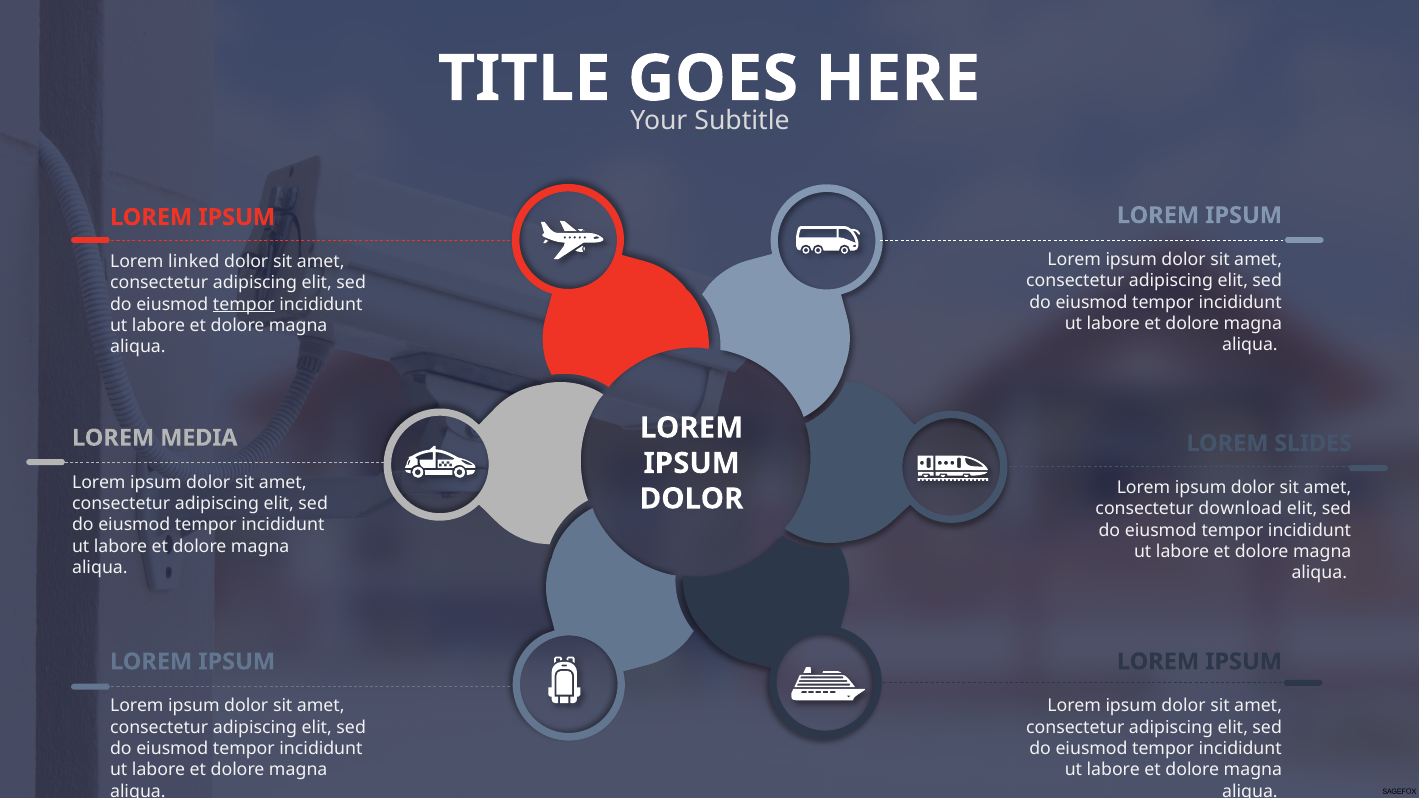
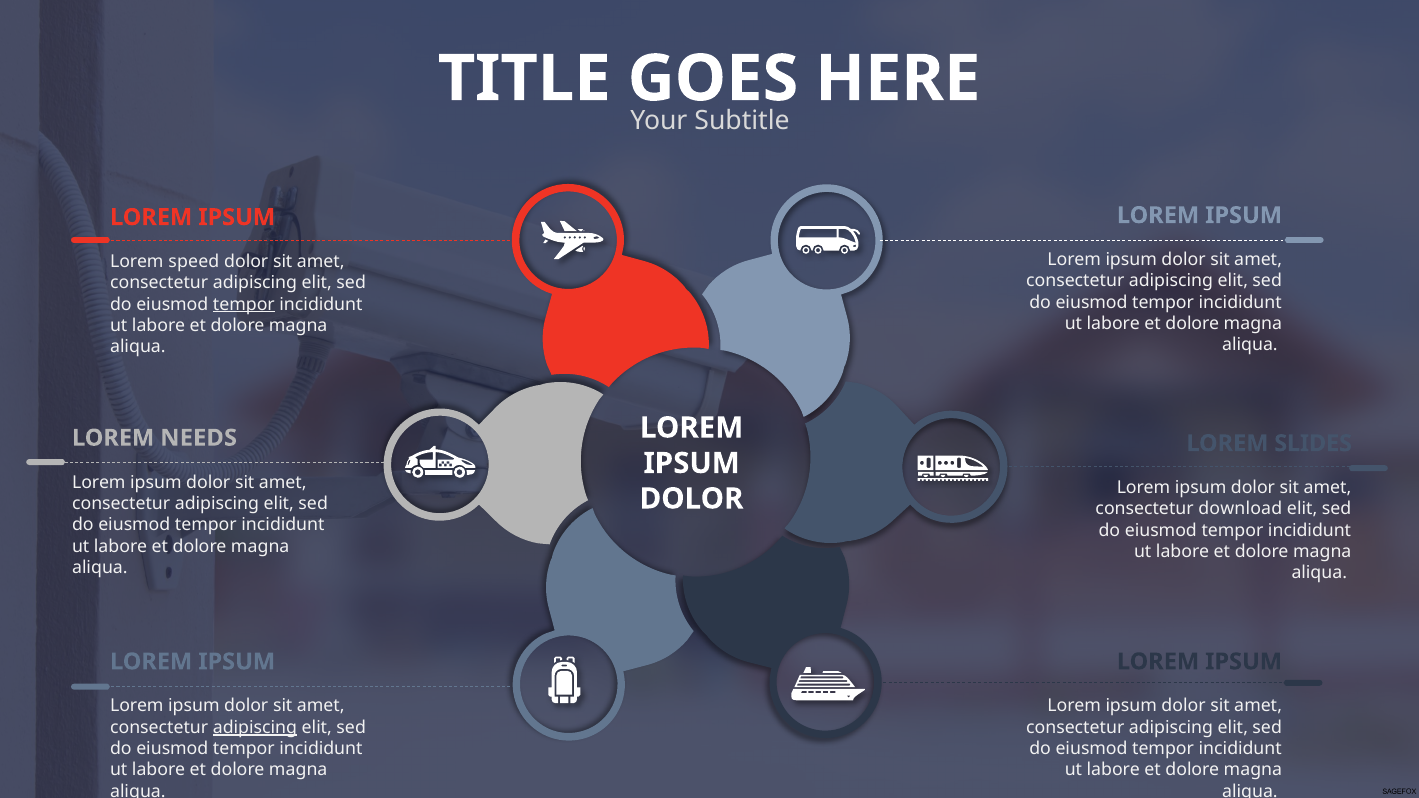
linked: linked -> speed
MEDIA: MEDIA -> NEEDS
adipiscing at (255, 728) underline: none -> present
